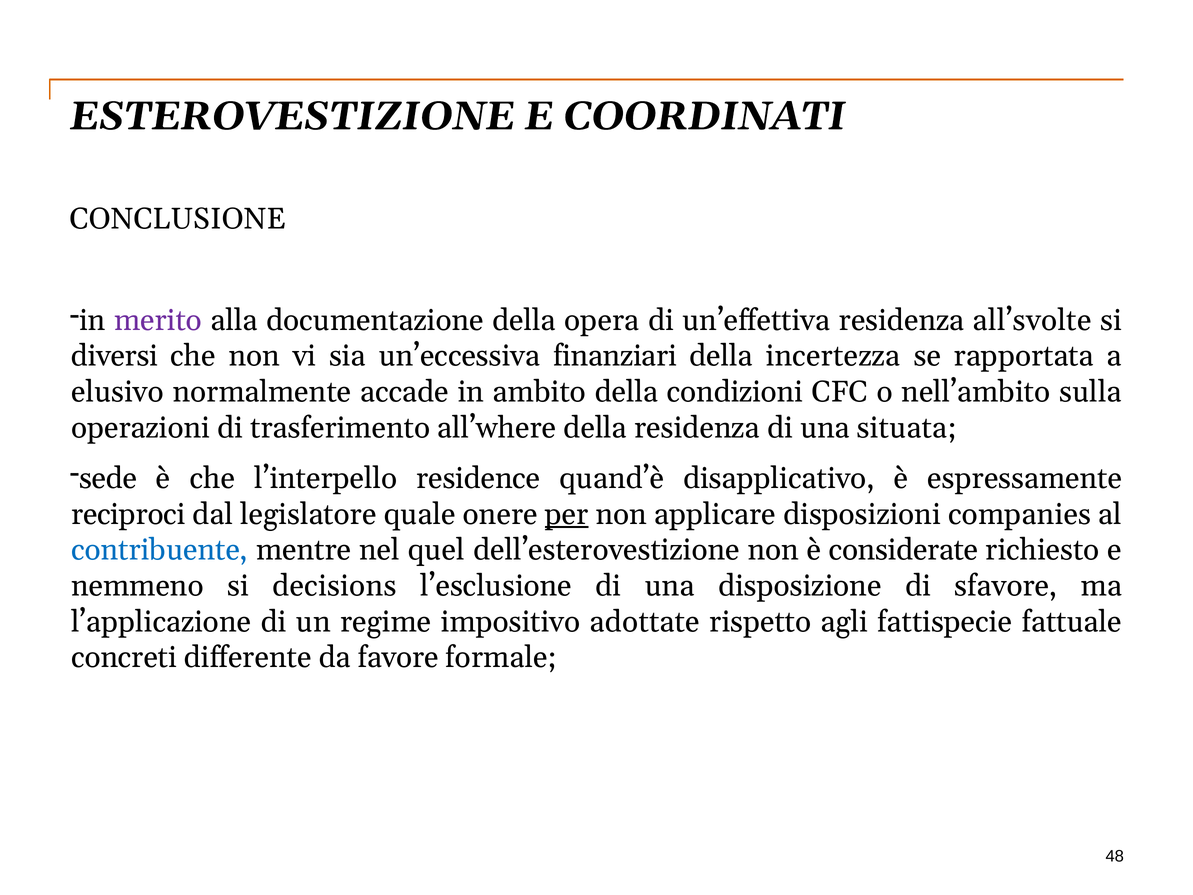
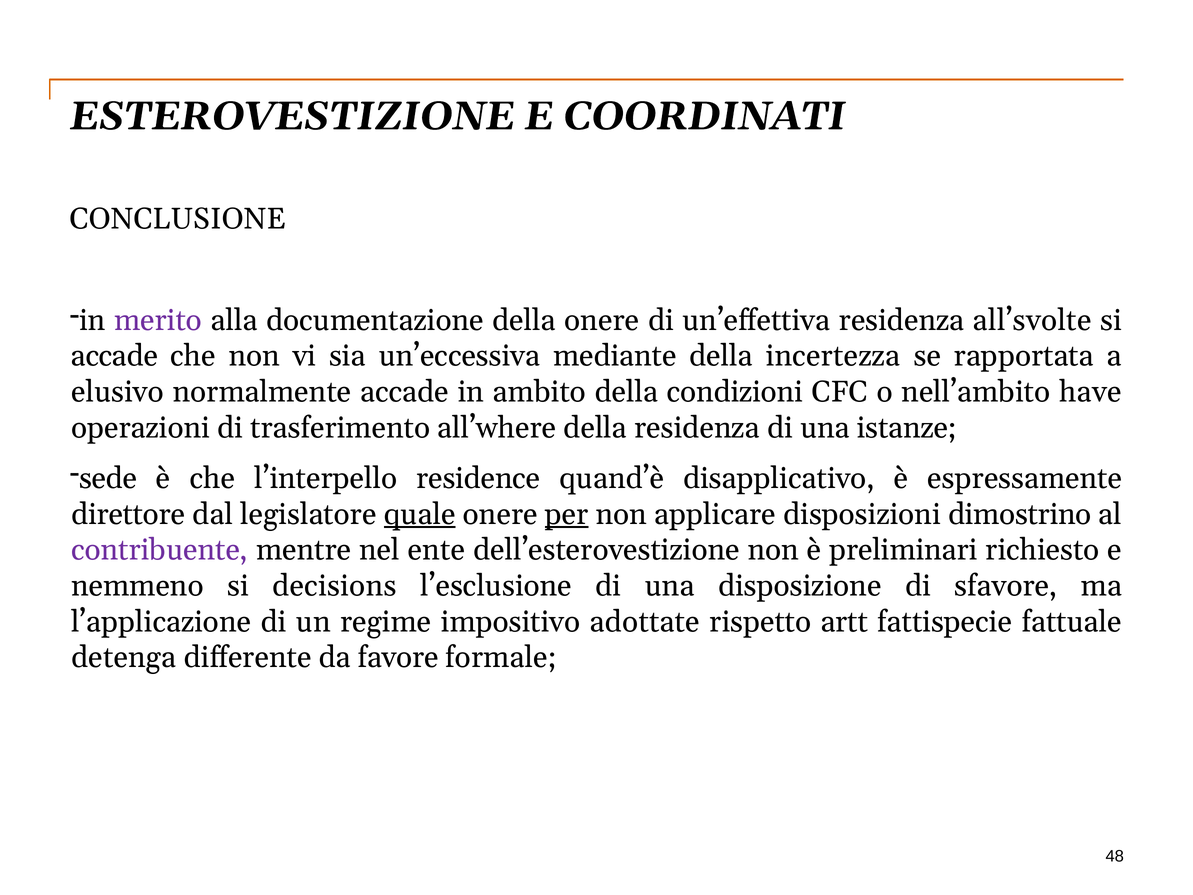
della opera: opera -> onere
diversi at (114, 356): diversi -> accade
finanziari: finanziari -> mediante
sulla: sulla -> have
situata: situata -> istanze
reciproci: reciproci -> direttore
quale underline: none -> present
companies: companies -> dimostrino
contribuente colour: blue -> purple
quel: quel -> ente
considerate: considerate -> preliminari
agli: agli -> artt
concreti: concreti -> detenga
